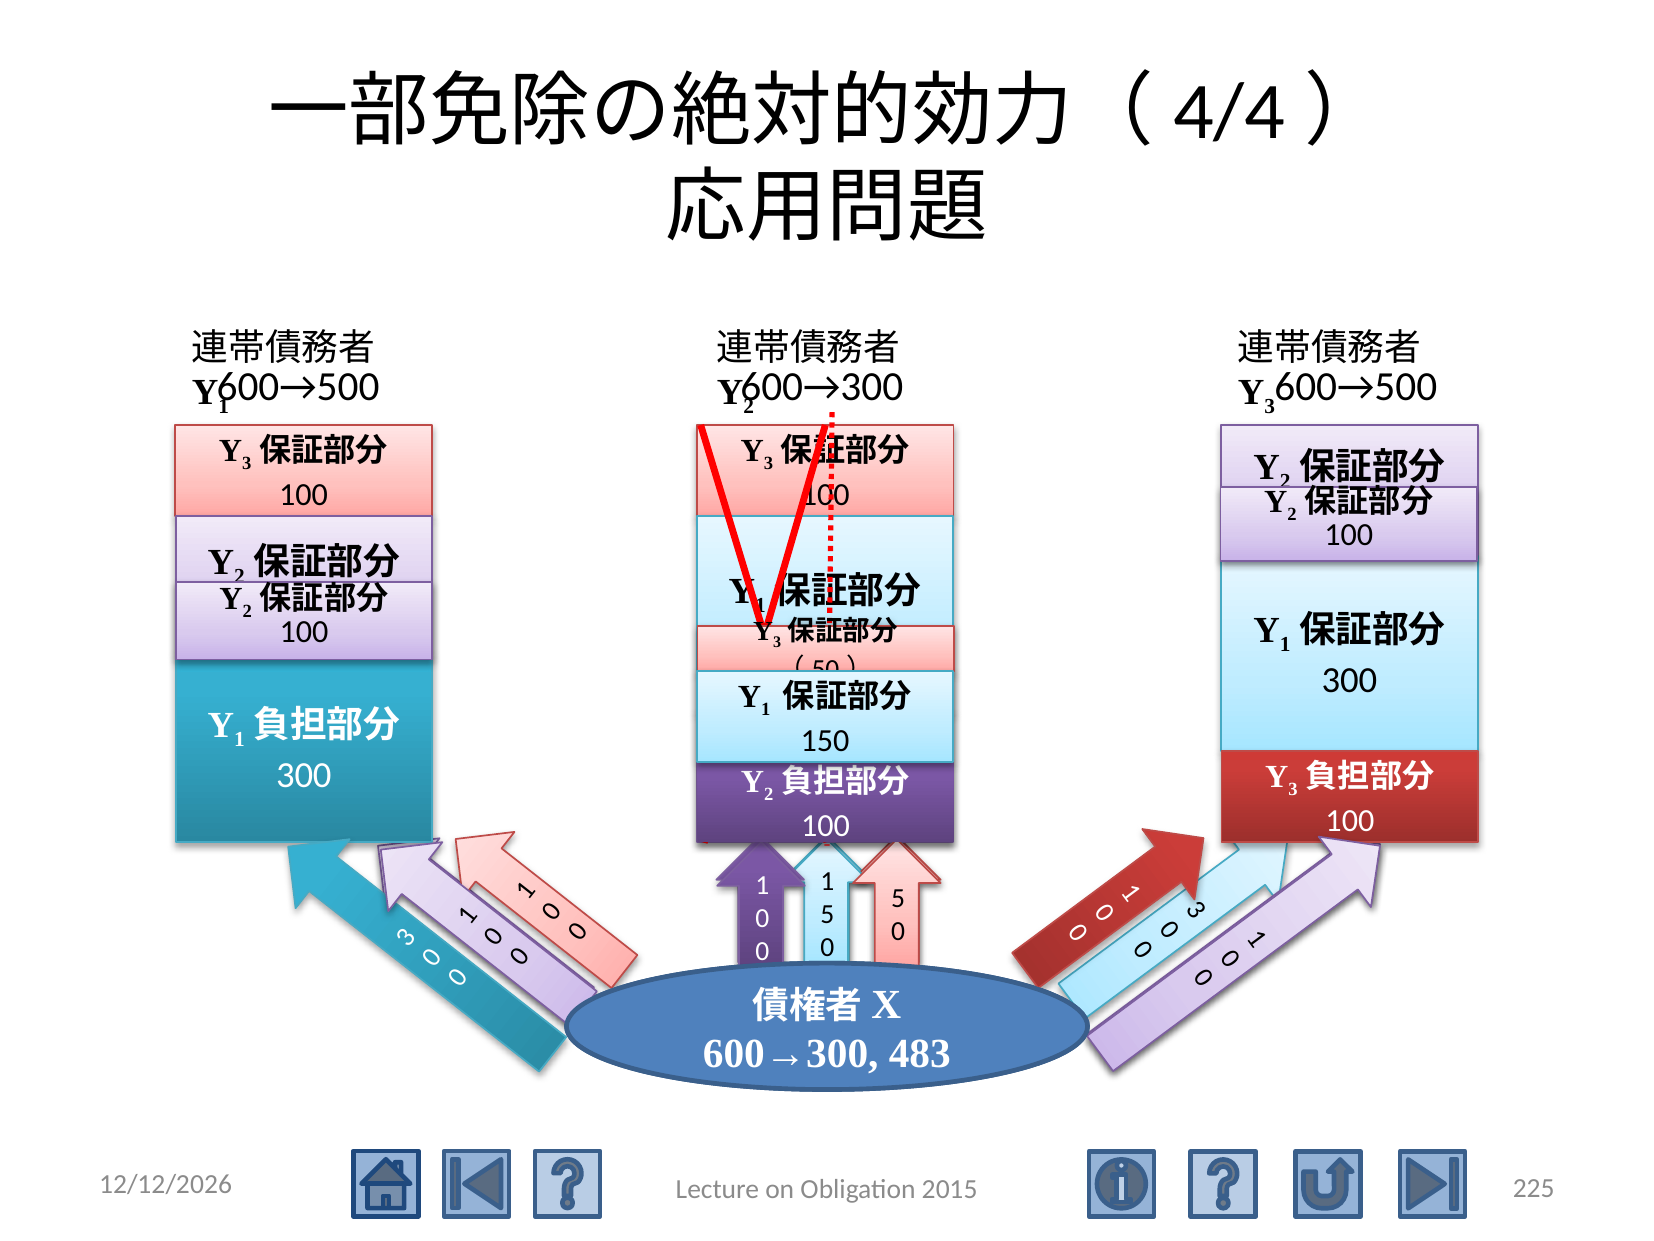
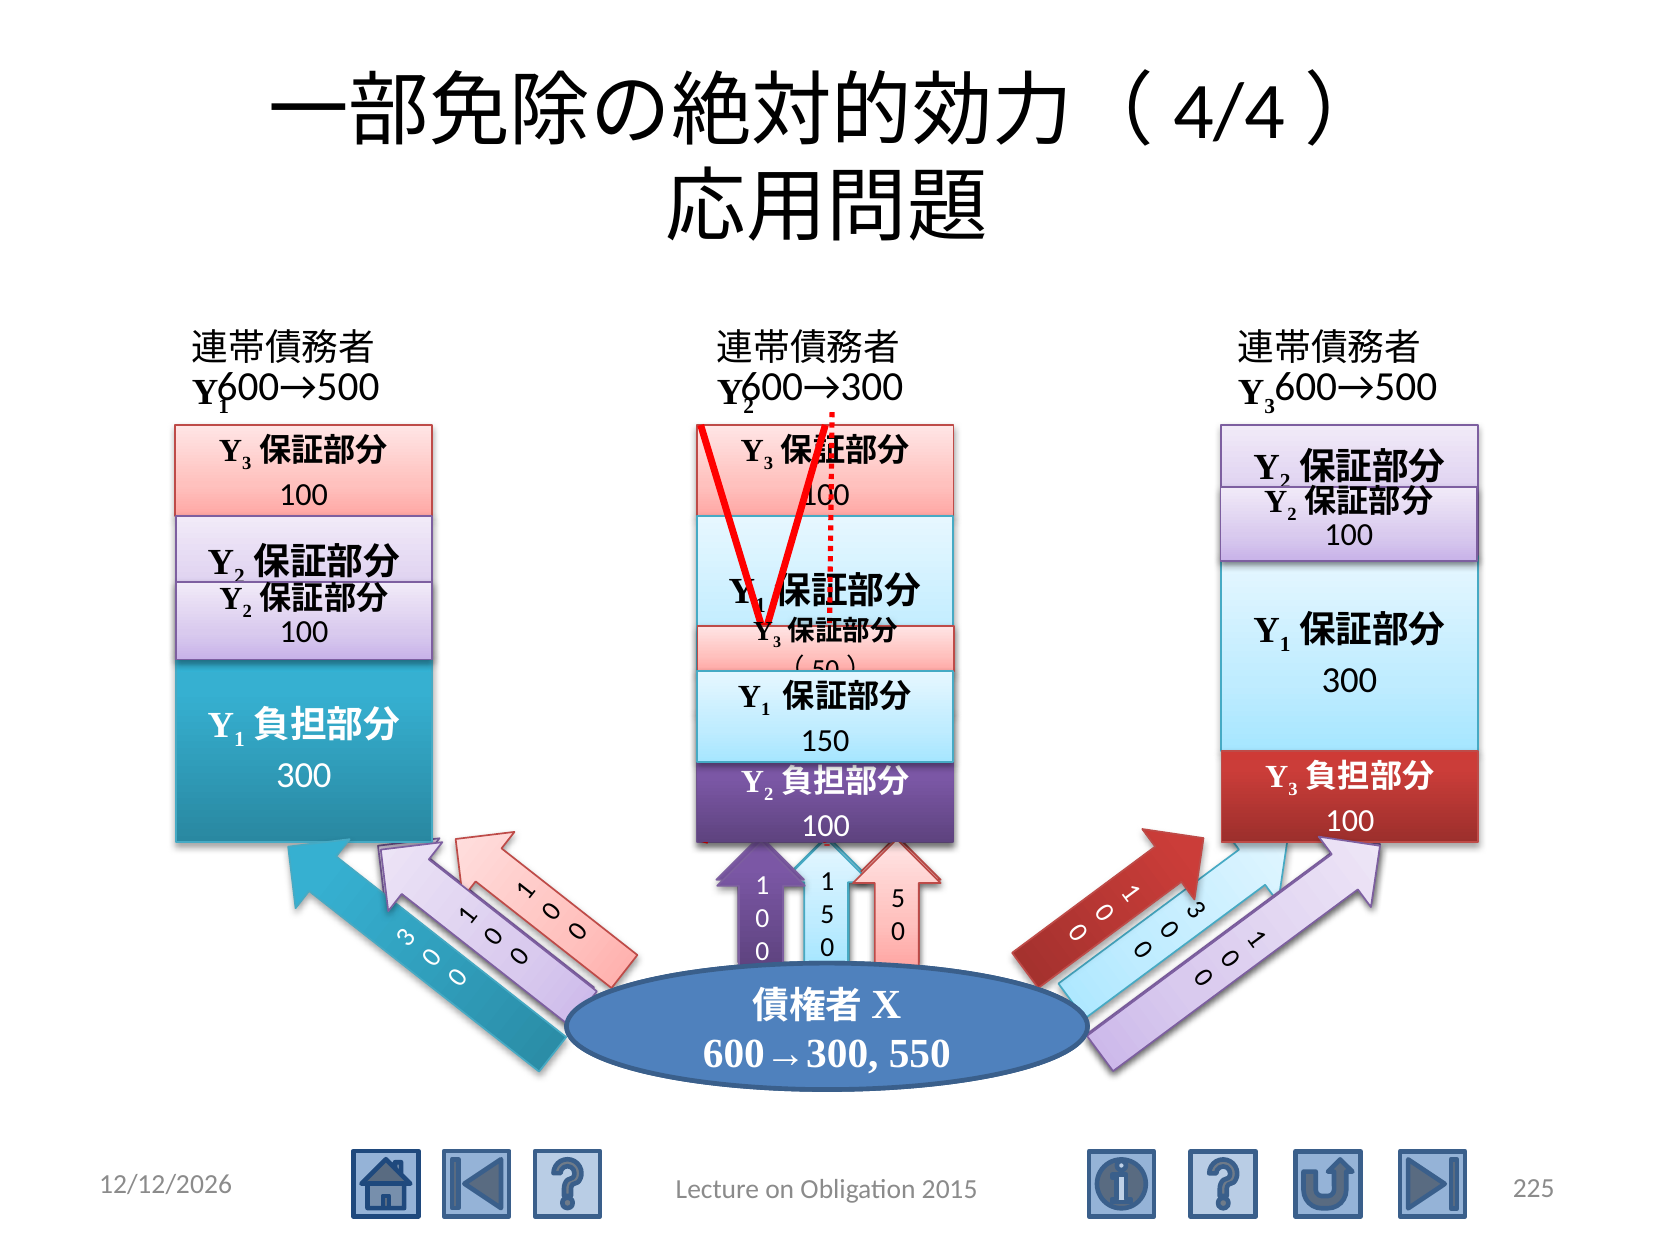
483: 483 -> 550
